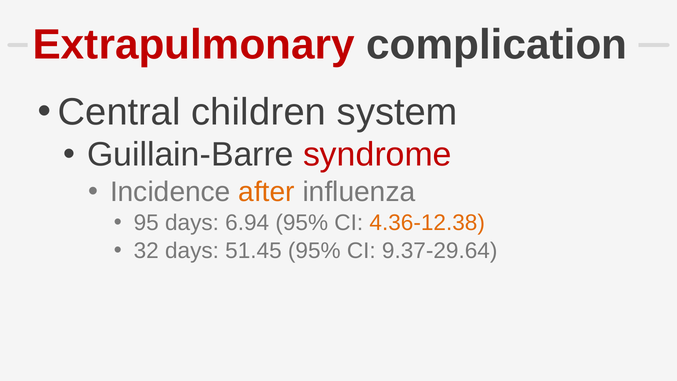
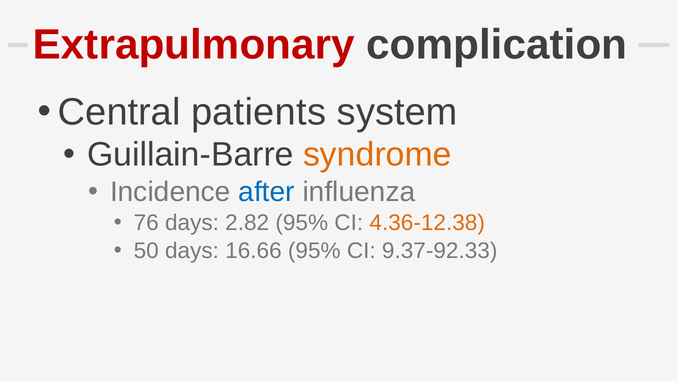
children: children -> patients
syndrome colour: red -> orange
after colour: orange -> blue
95: 95 -> 76
6.94: 6.94 -> 2.82
32: 32 -> 50
51.45: 51.45 -> 16.66
9.37-29.64: 9.37-29.64 -> 9.37-92.33
